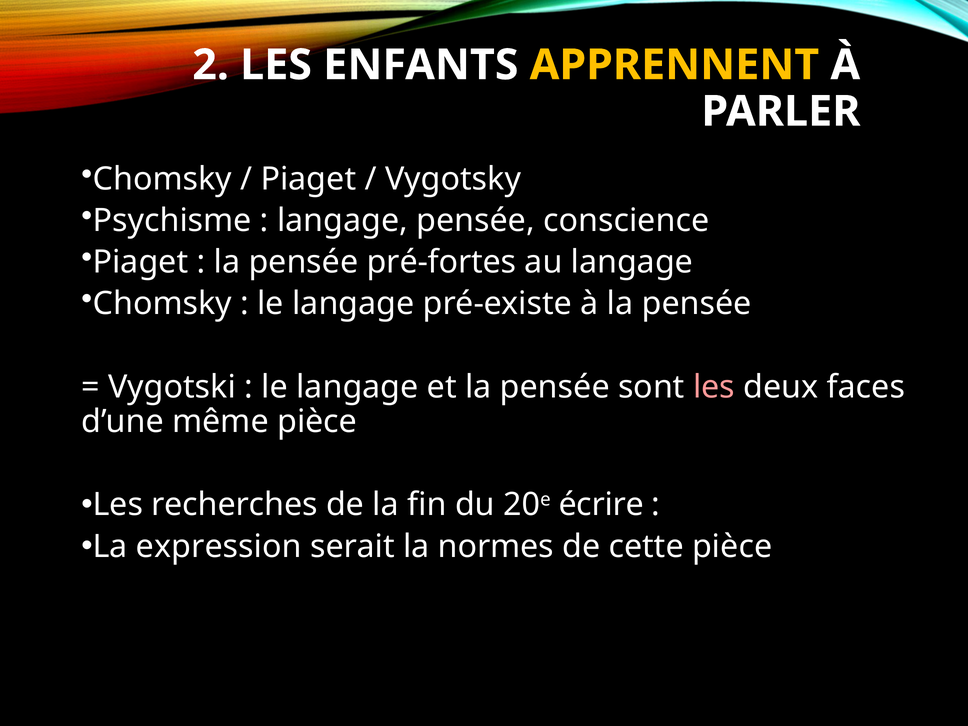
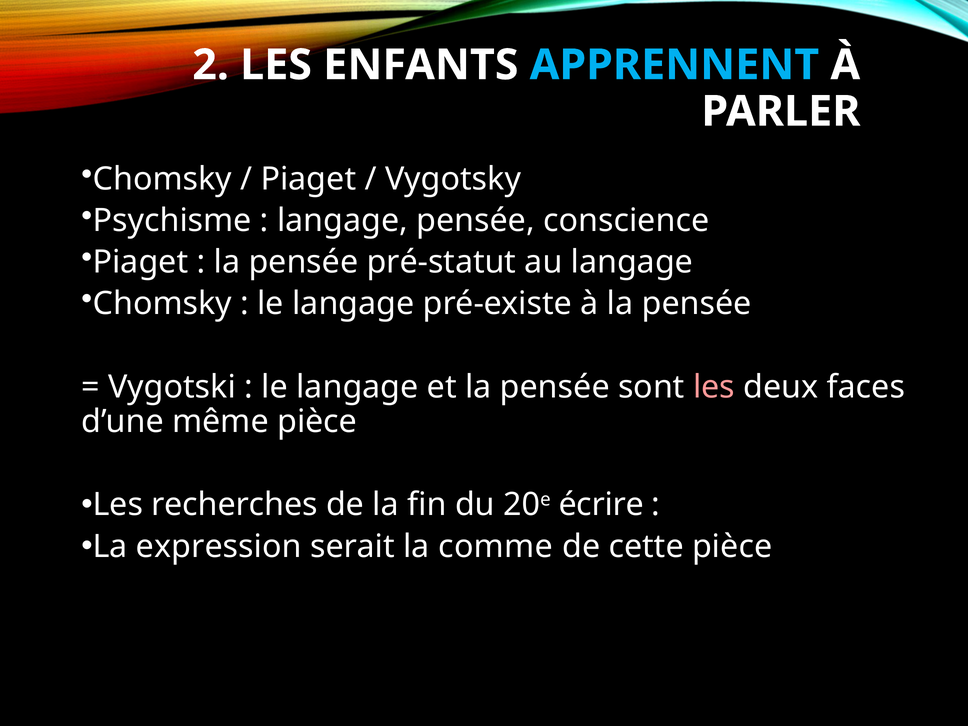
APPRENNENT colour: yellow -> light blue
pré-fortes: pré-fortes -> pré-statut
normes: normes -> comme
